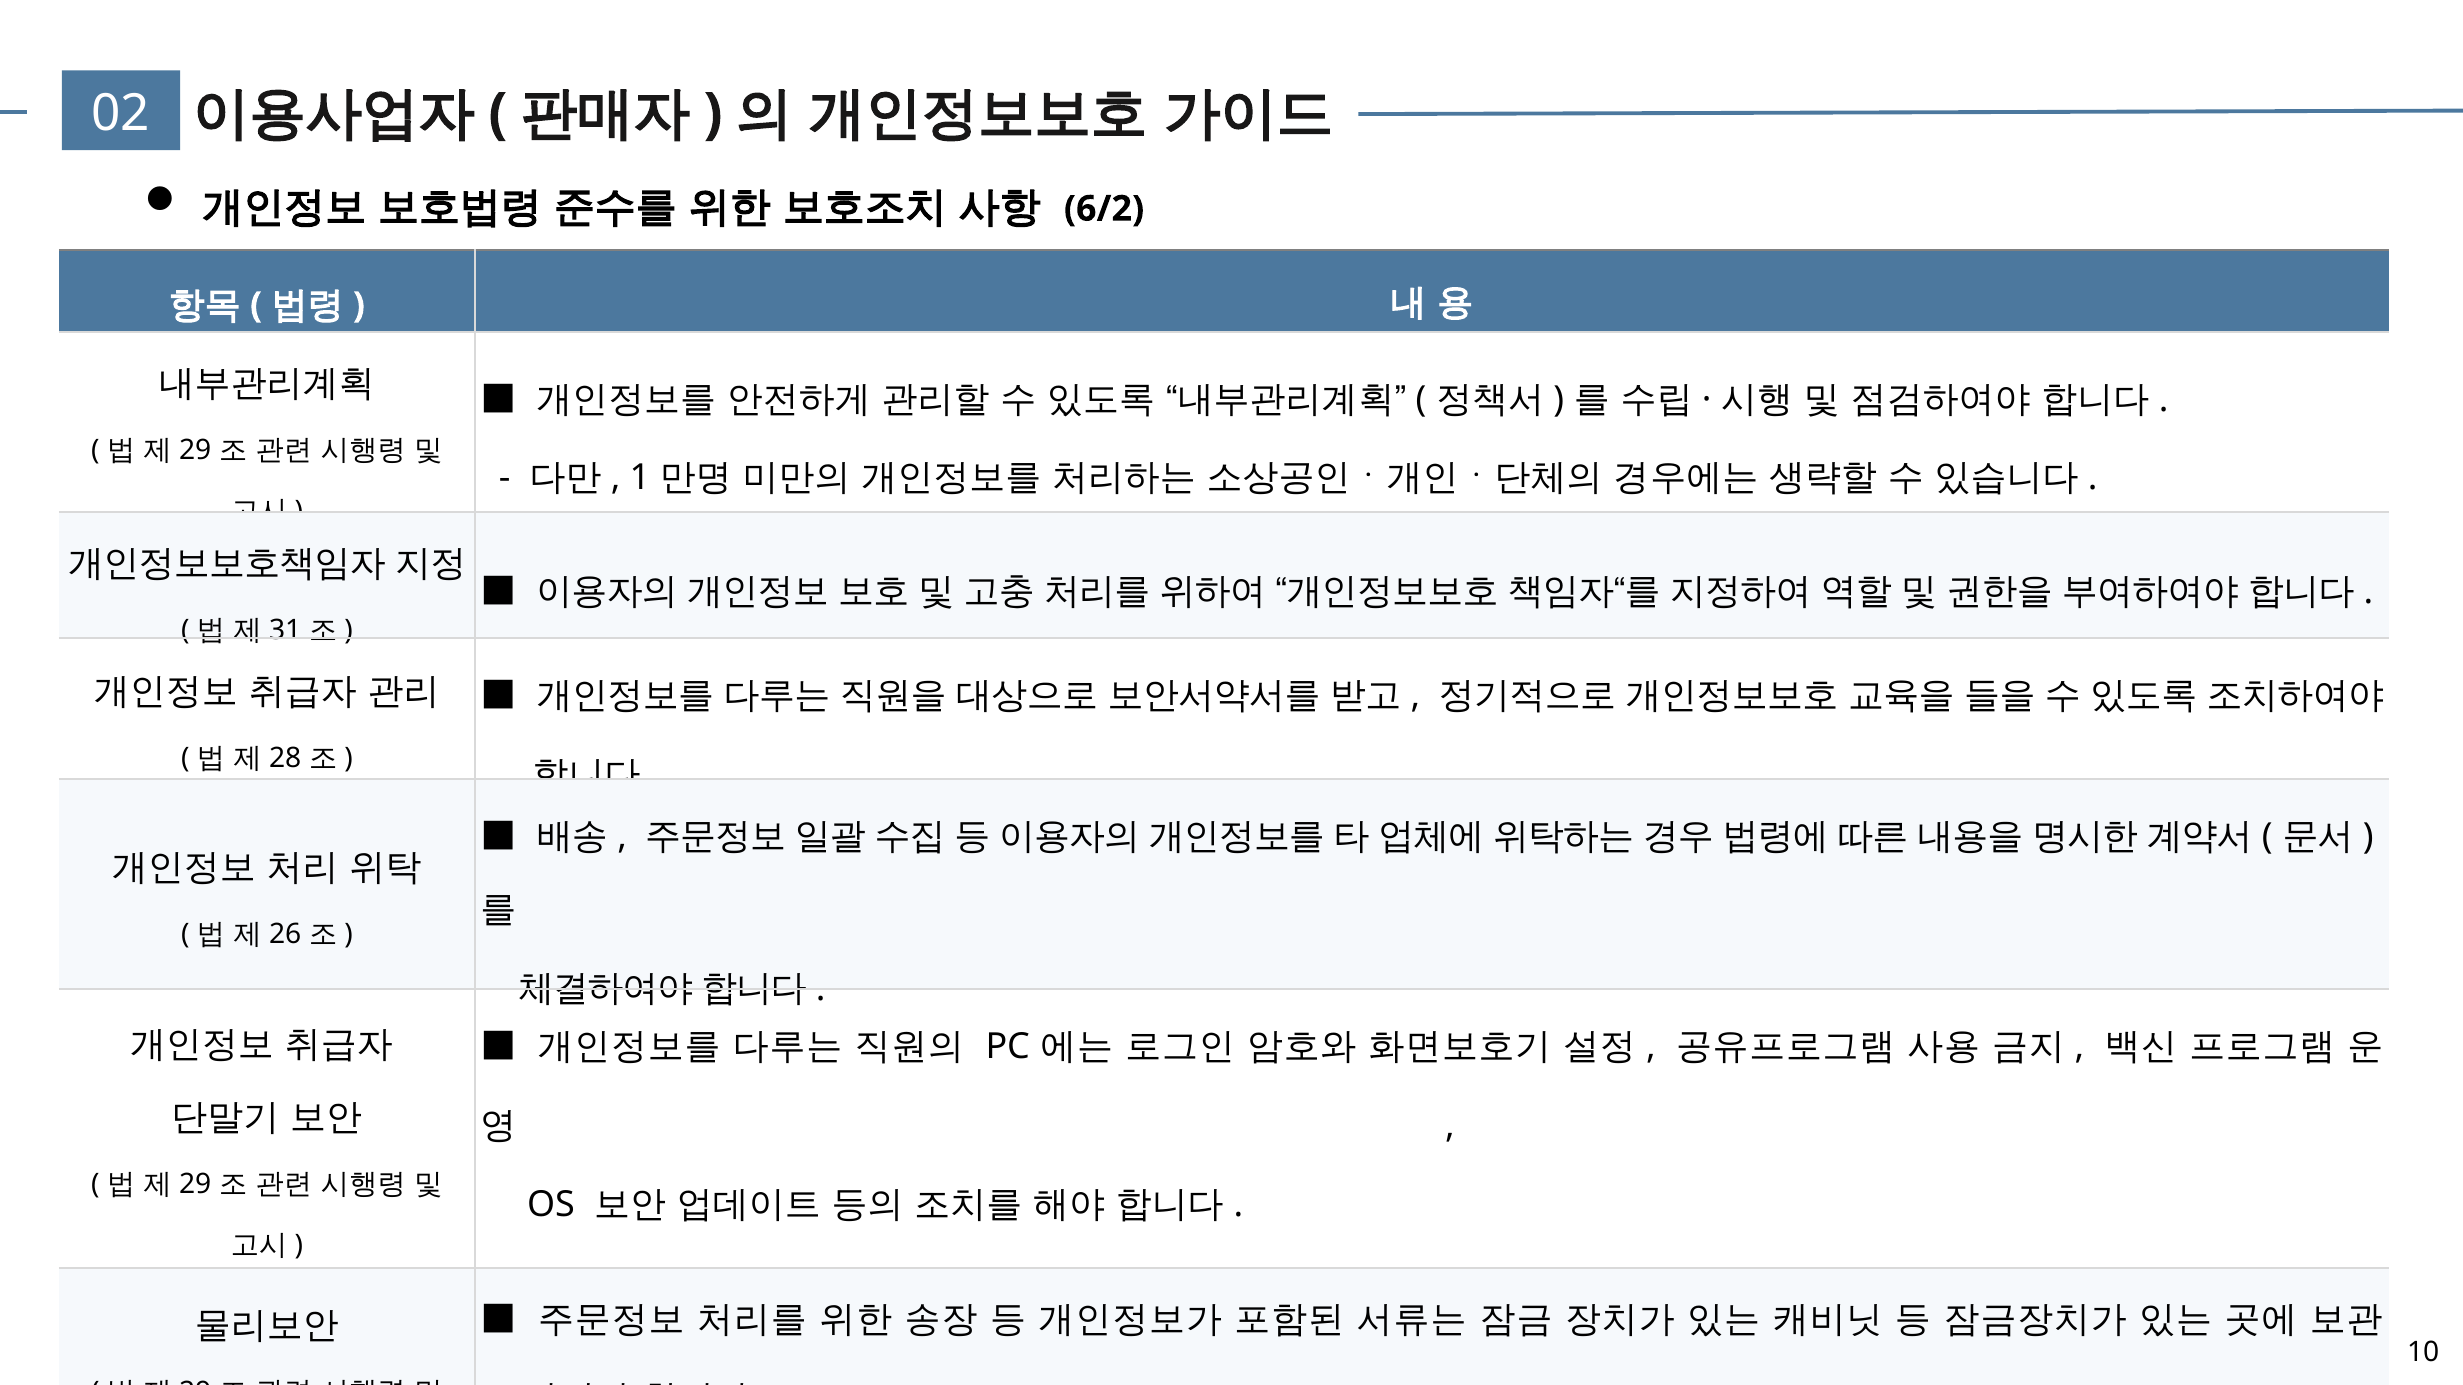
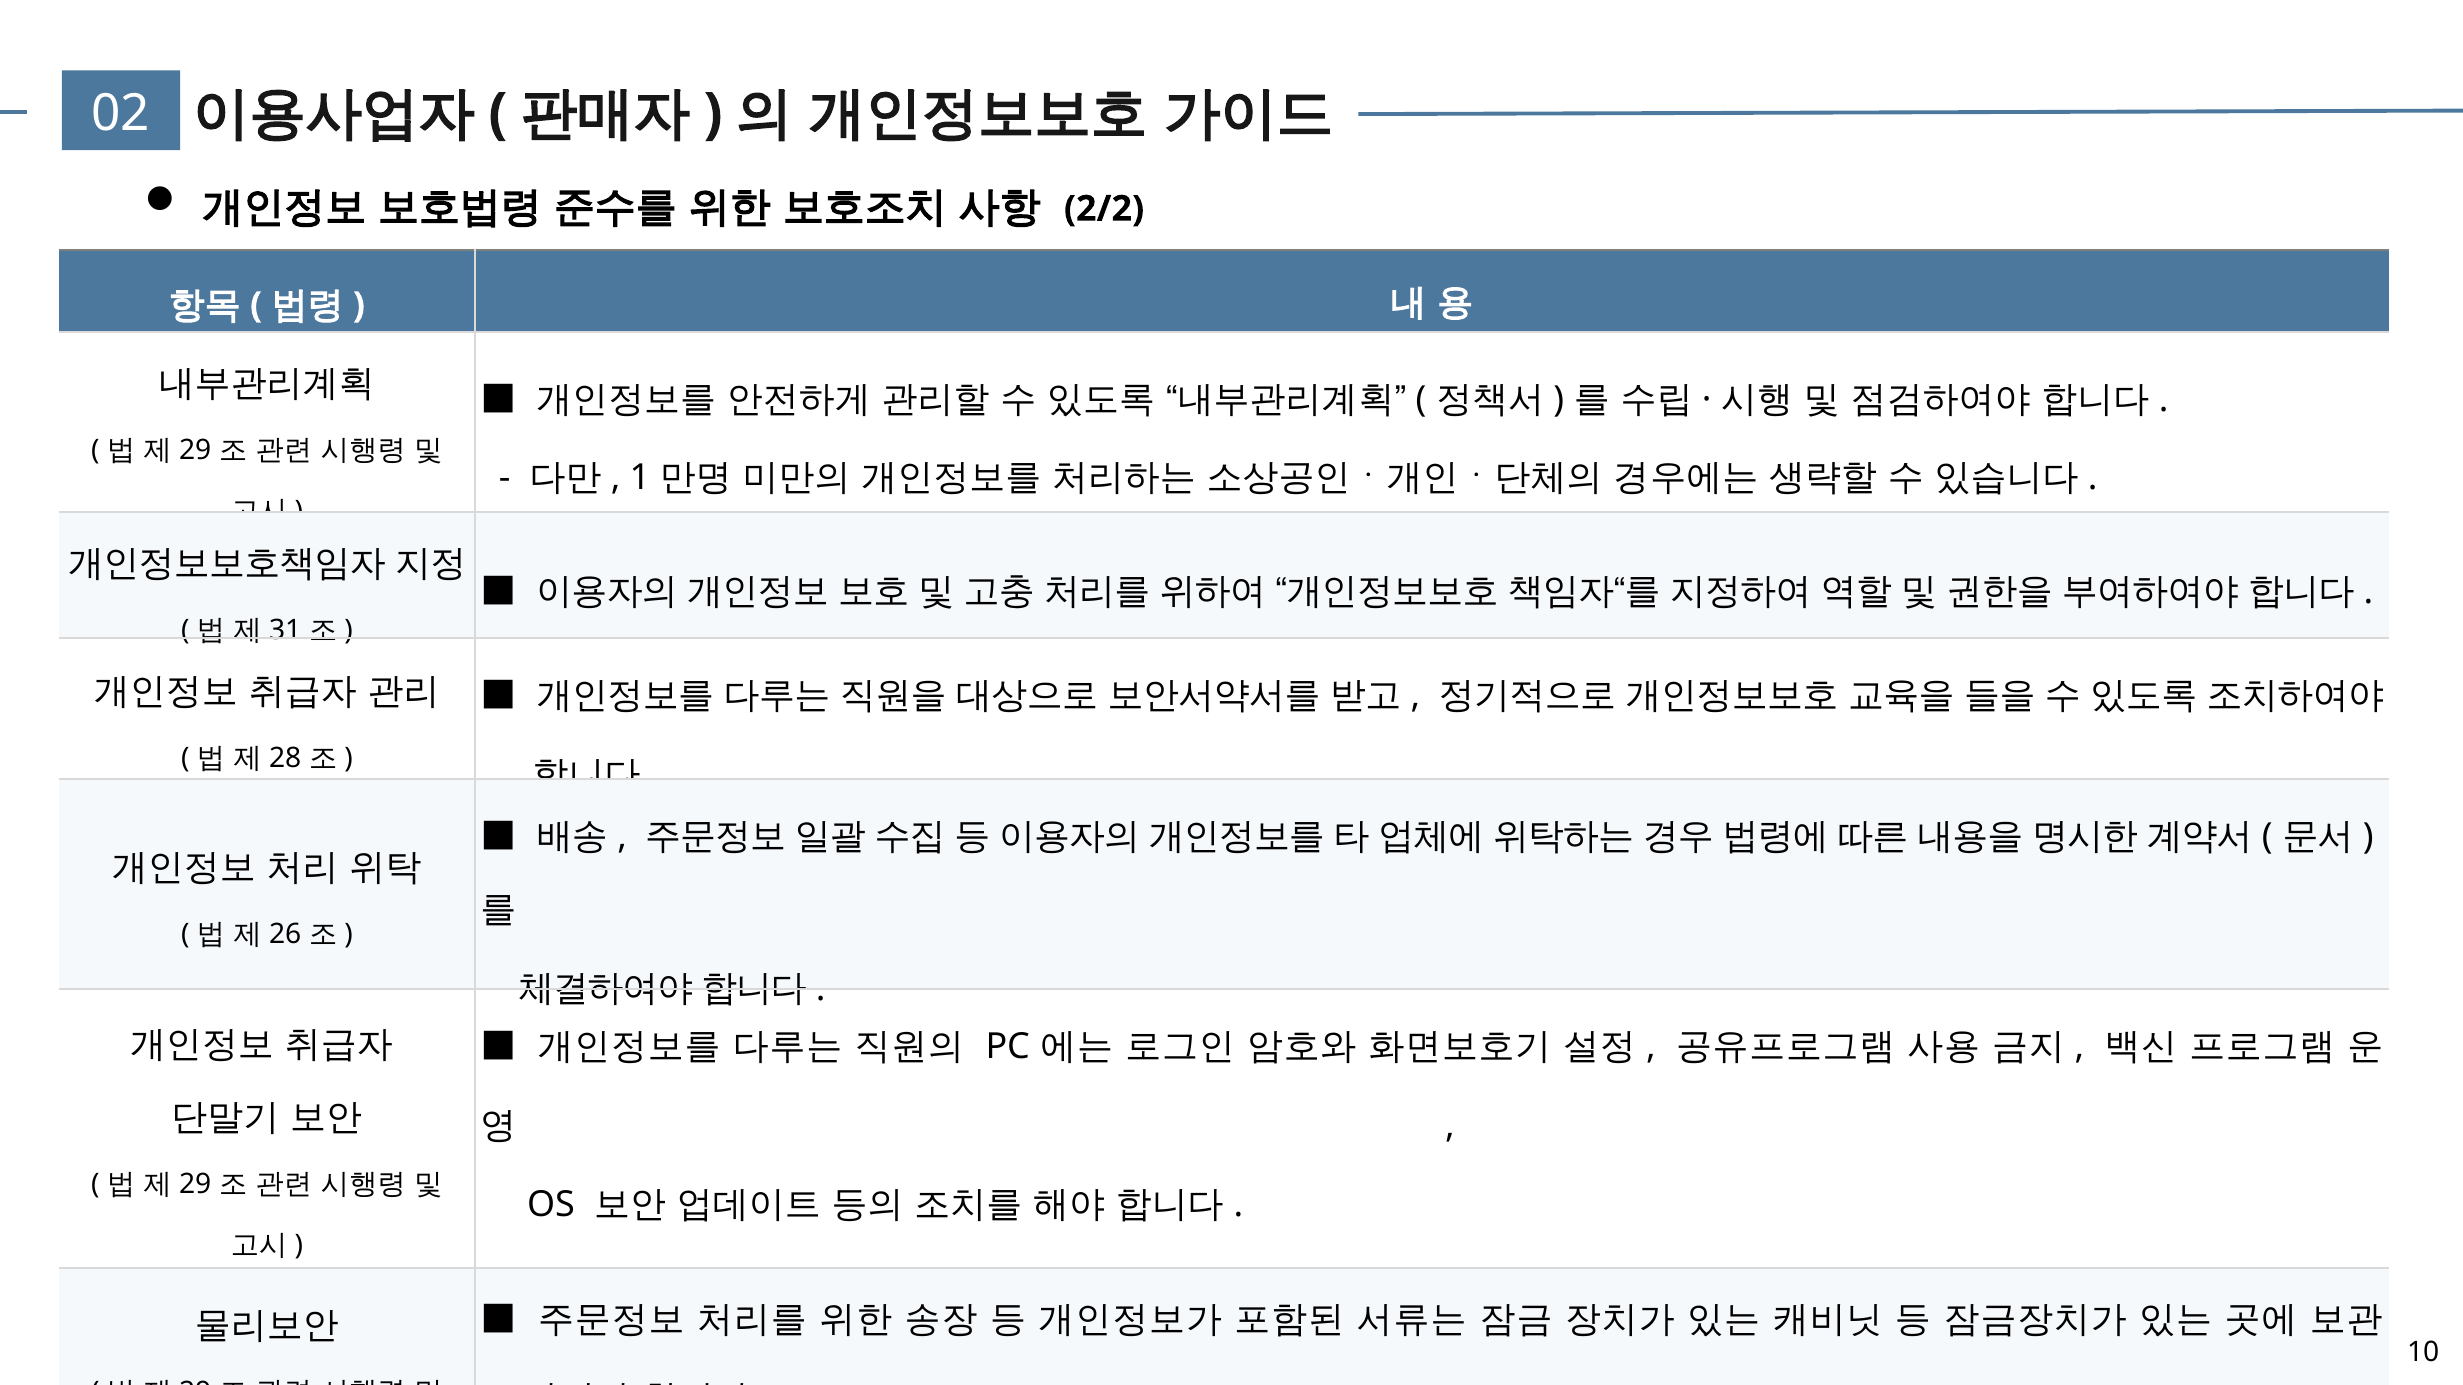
6/2: 6/2 -> 2/2
